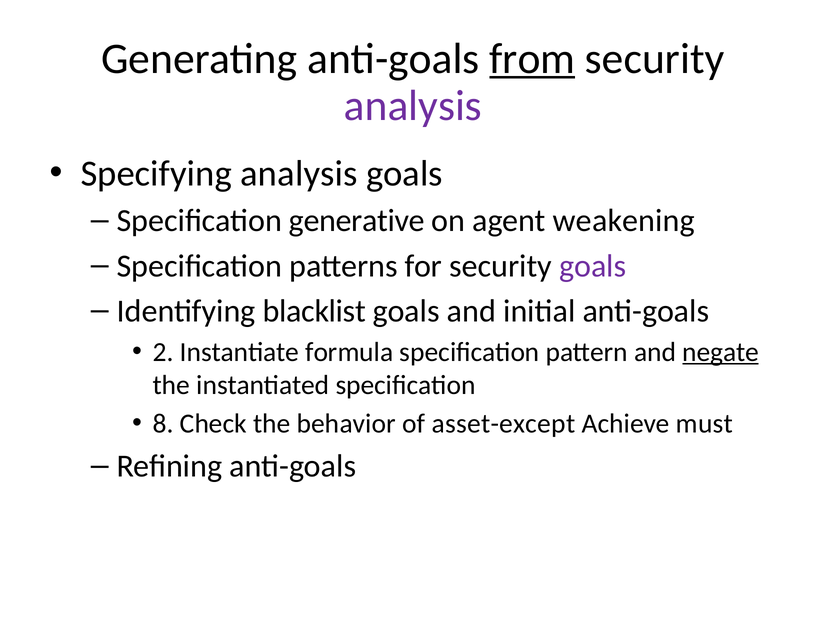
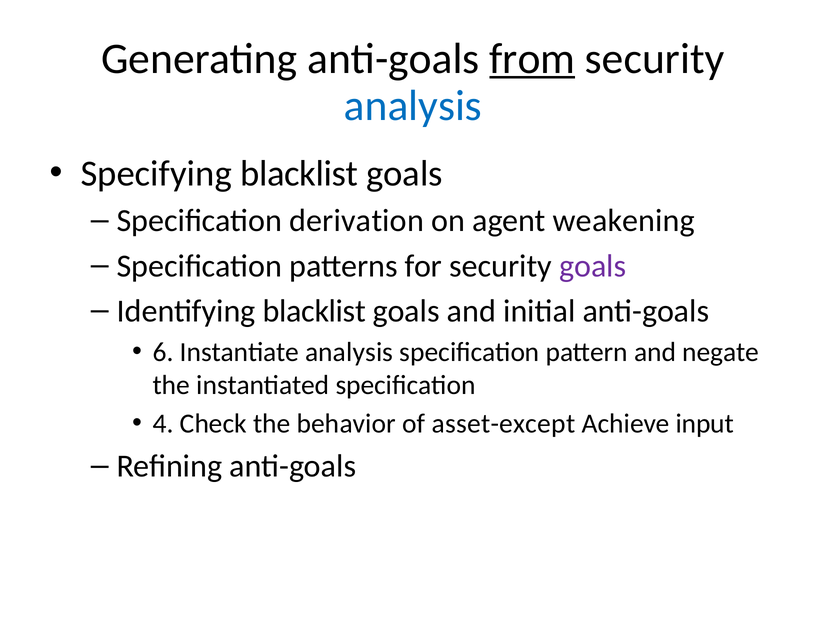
analysis at (413, 106) colour: purple -> blue
Specifying analysis: analysis -> blacklist
generative: generative -> derivation
2: 2 -> 6
Instantiate formula: formula -> analysis
negate underline: present -> none
8: 8 -> 4
must: must -> input
